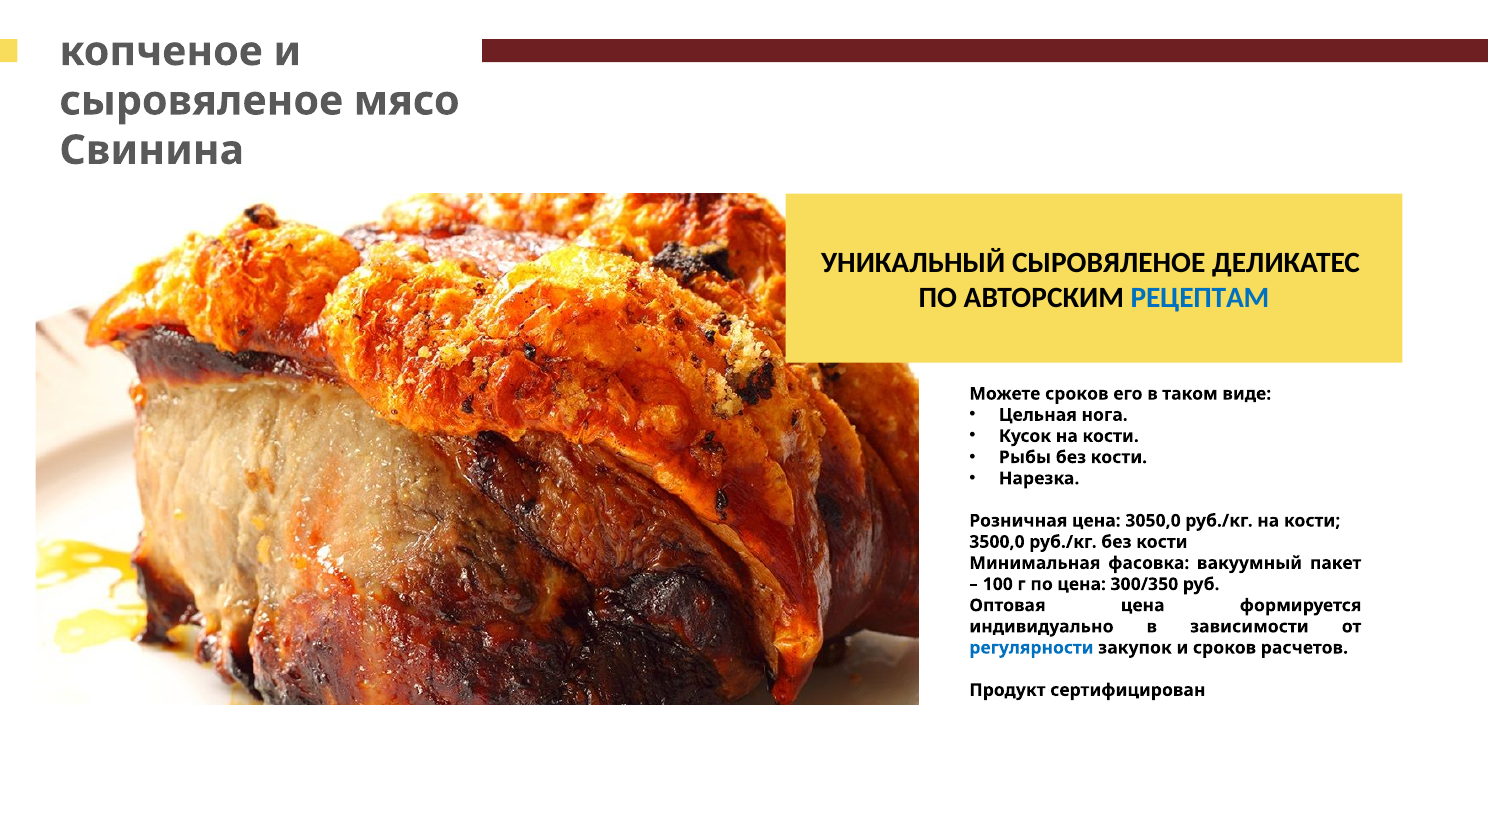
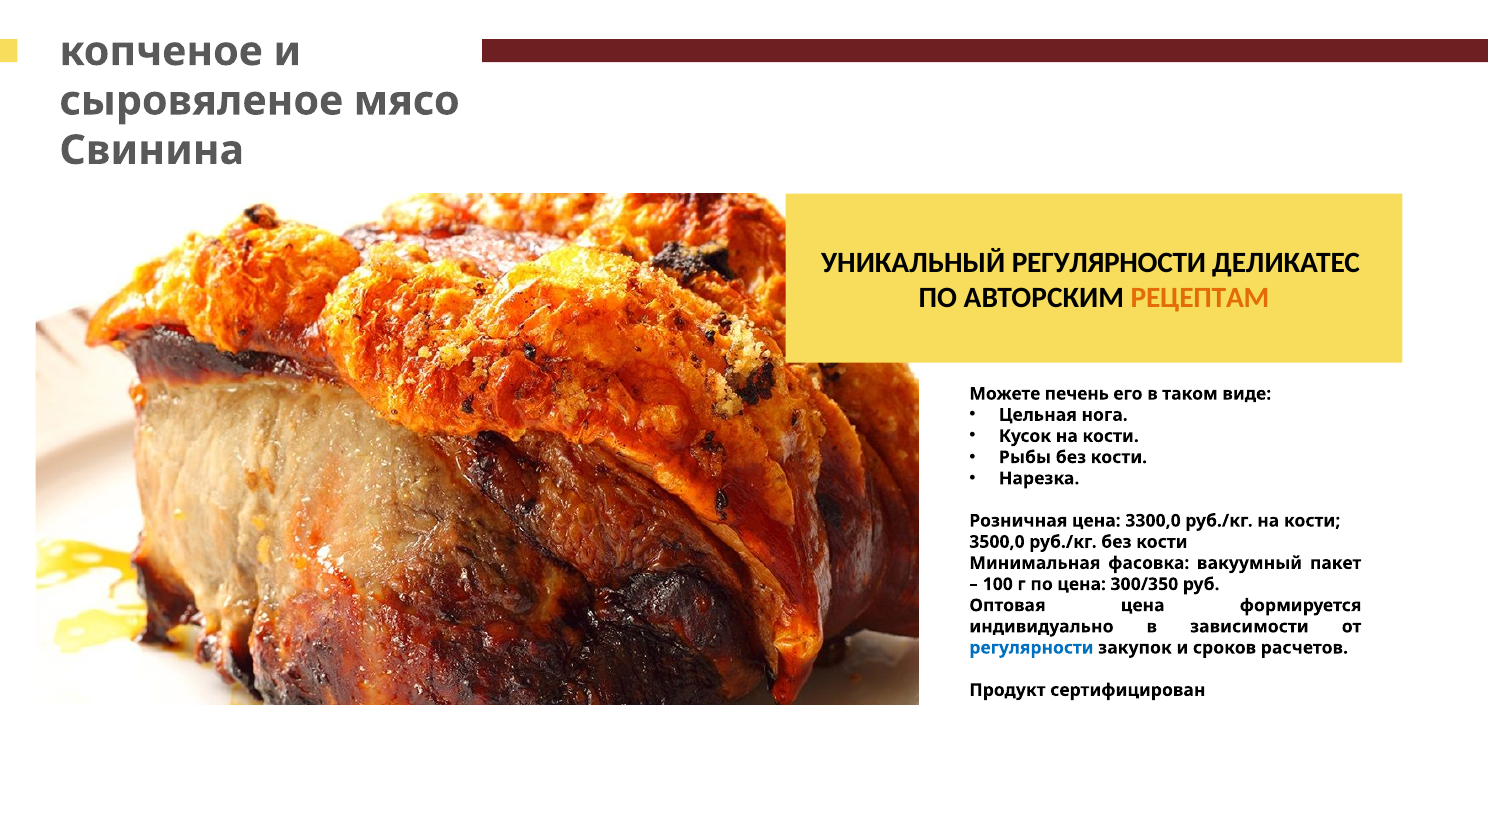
УНИКАЛЬНЫЙ СЫРОВЯЛЕНОЕ: СЫРОВЯЛЕНОЕ -> РЕГУЛЯРНОСТИ
РЕЦЕПТАМ colour: blue -> orange
Можете сроков: сроков -> печень
3050,0: 3050,0 -> 3300,0
